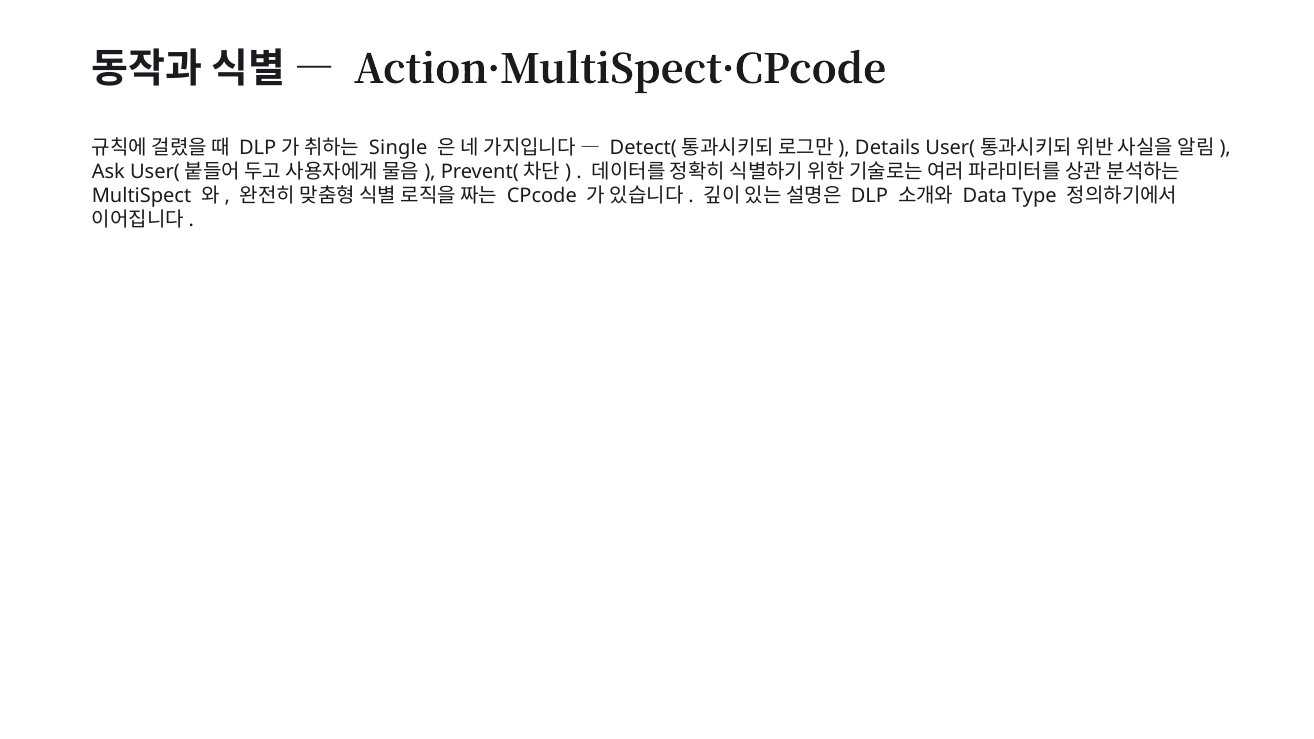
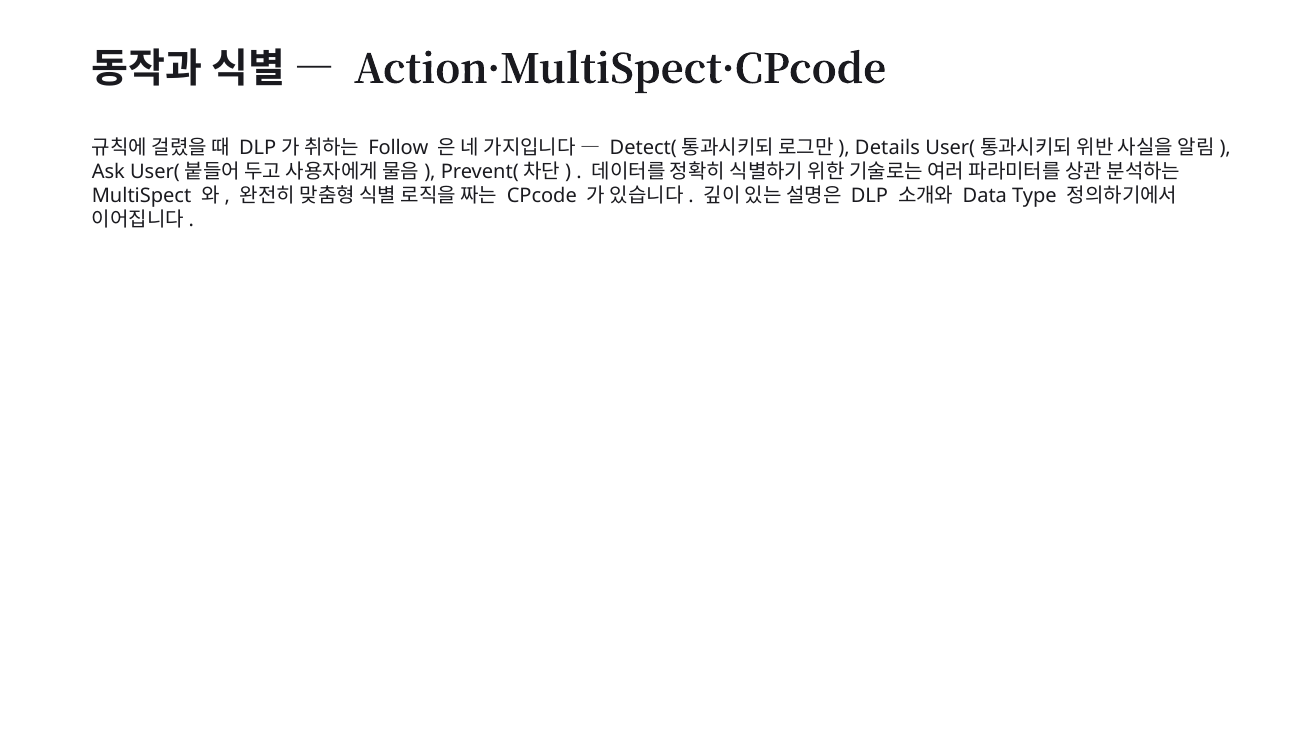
Single: Single -> Follow
